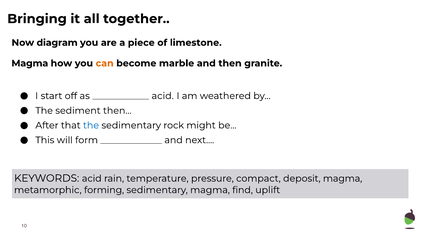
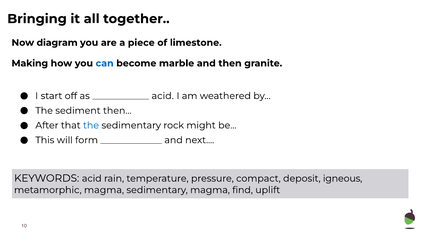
Magma at (30, 63): Magma -> Making
can colour: orange -> blue
deposit magma: magma -> igneous
metamorphic forming: forming -> magma
